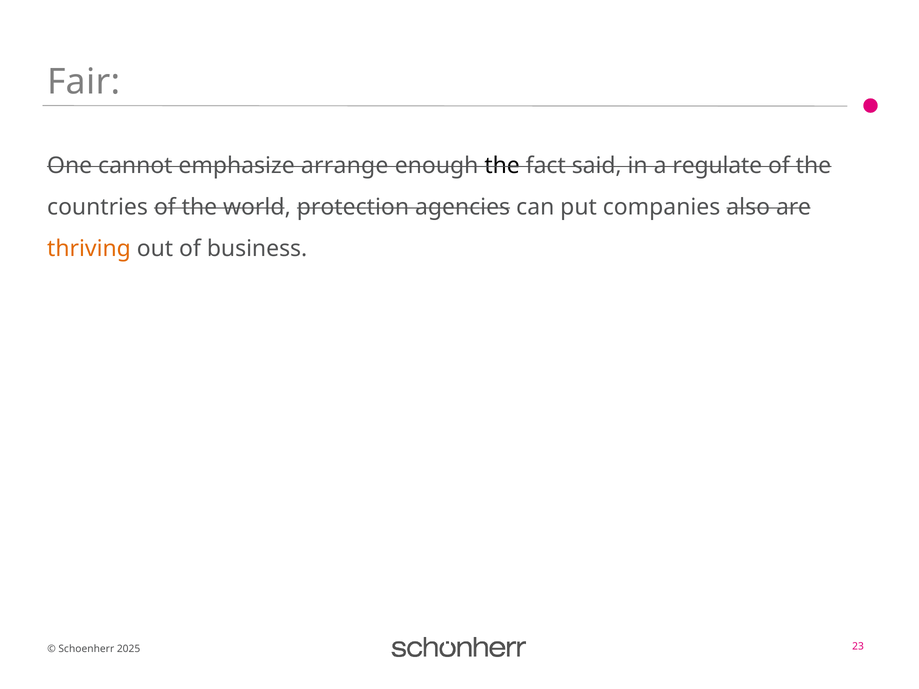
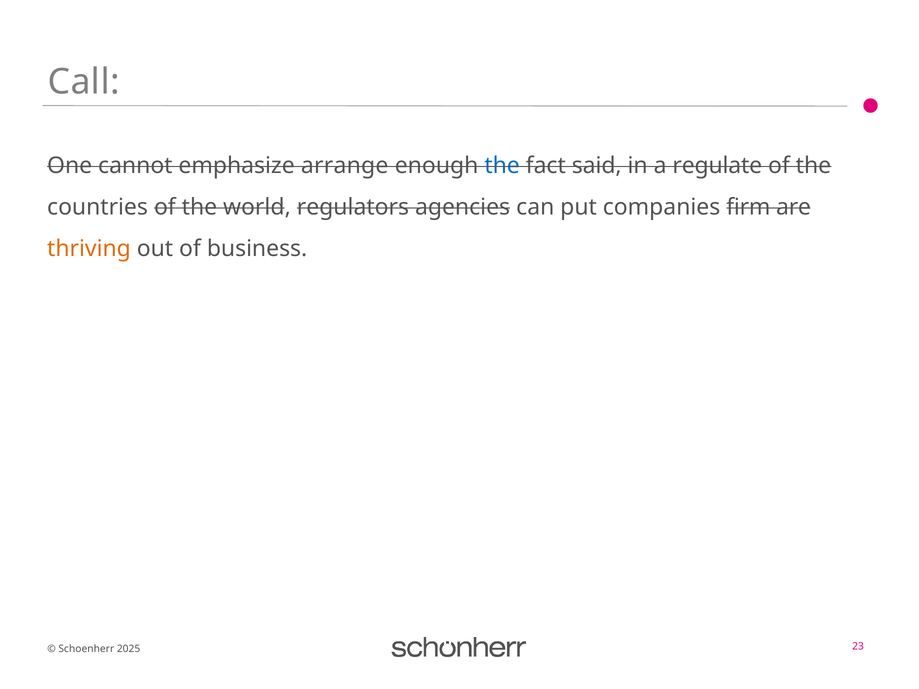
Fair: Fair -> Call
the at (502, 166) colour: black -> blue
protection: protection -> regulators
also: also -> firm
